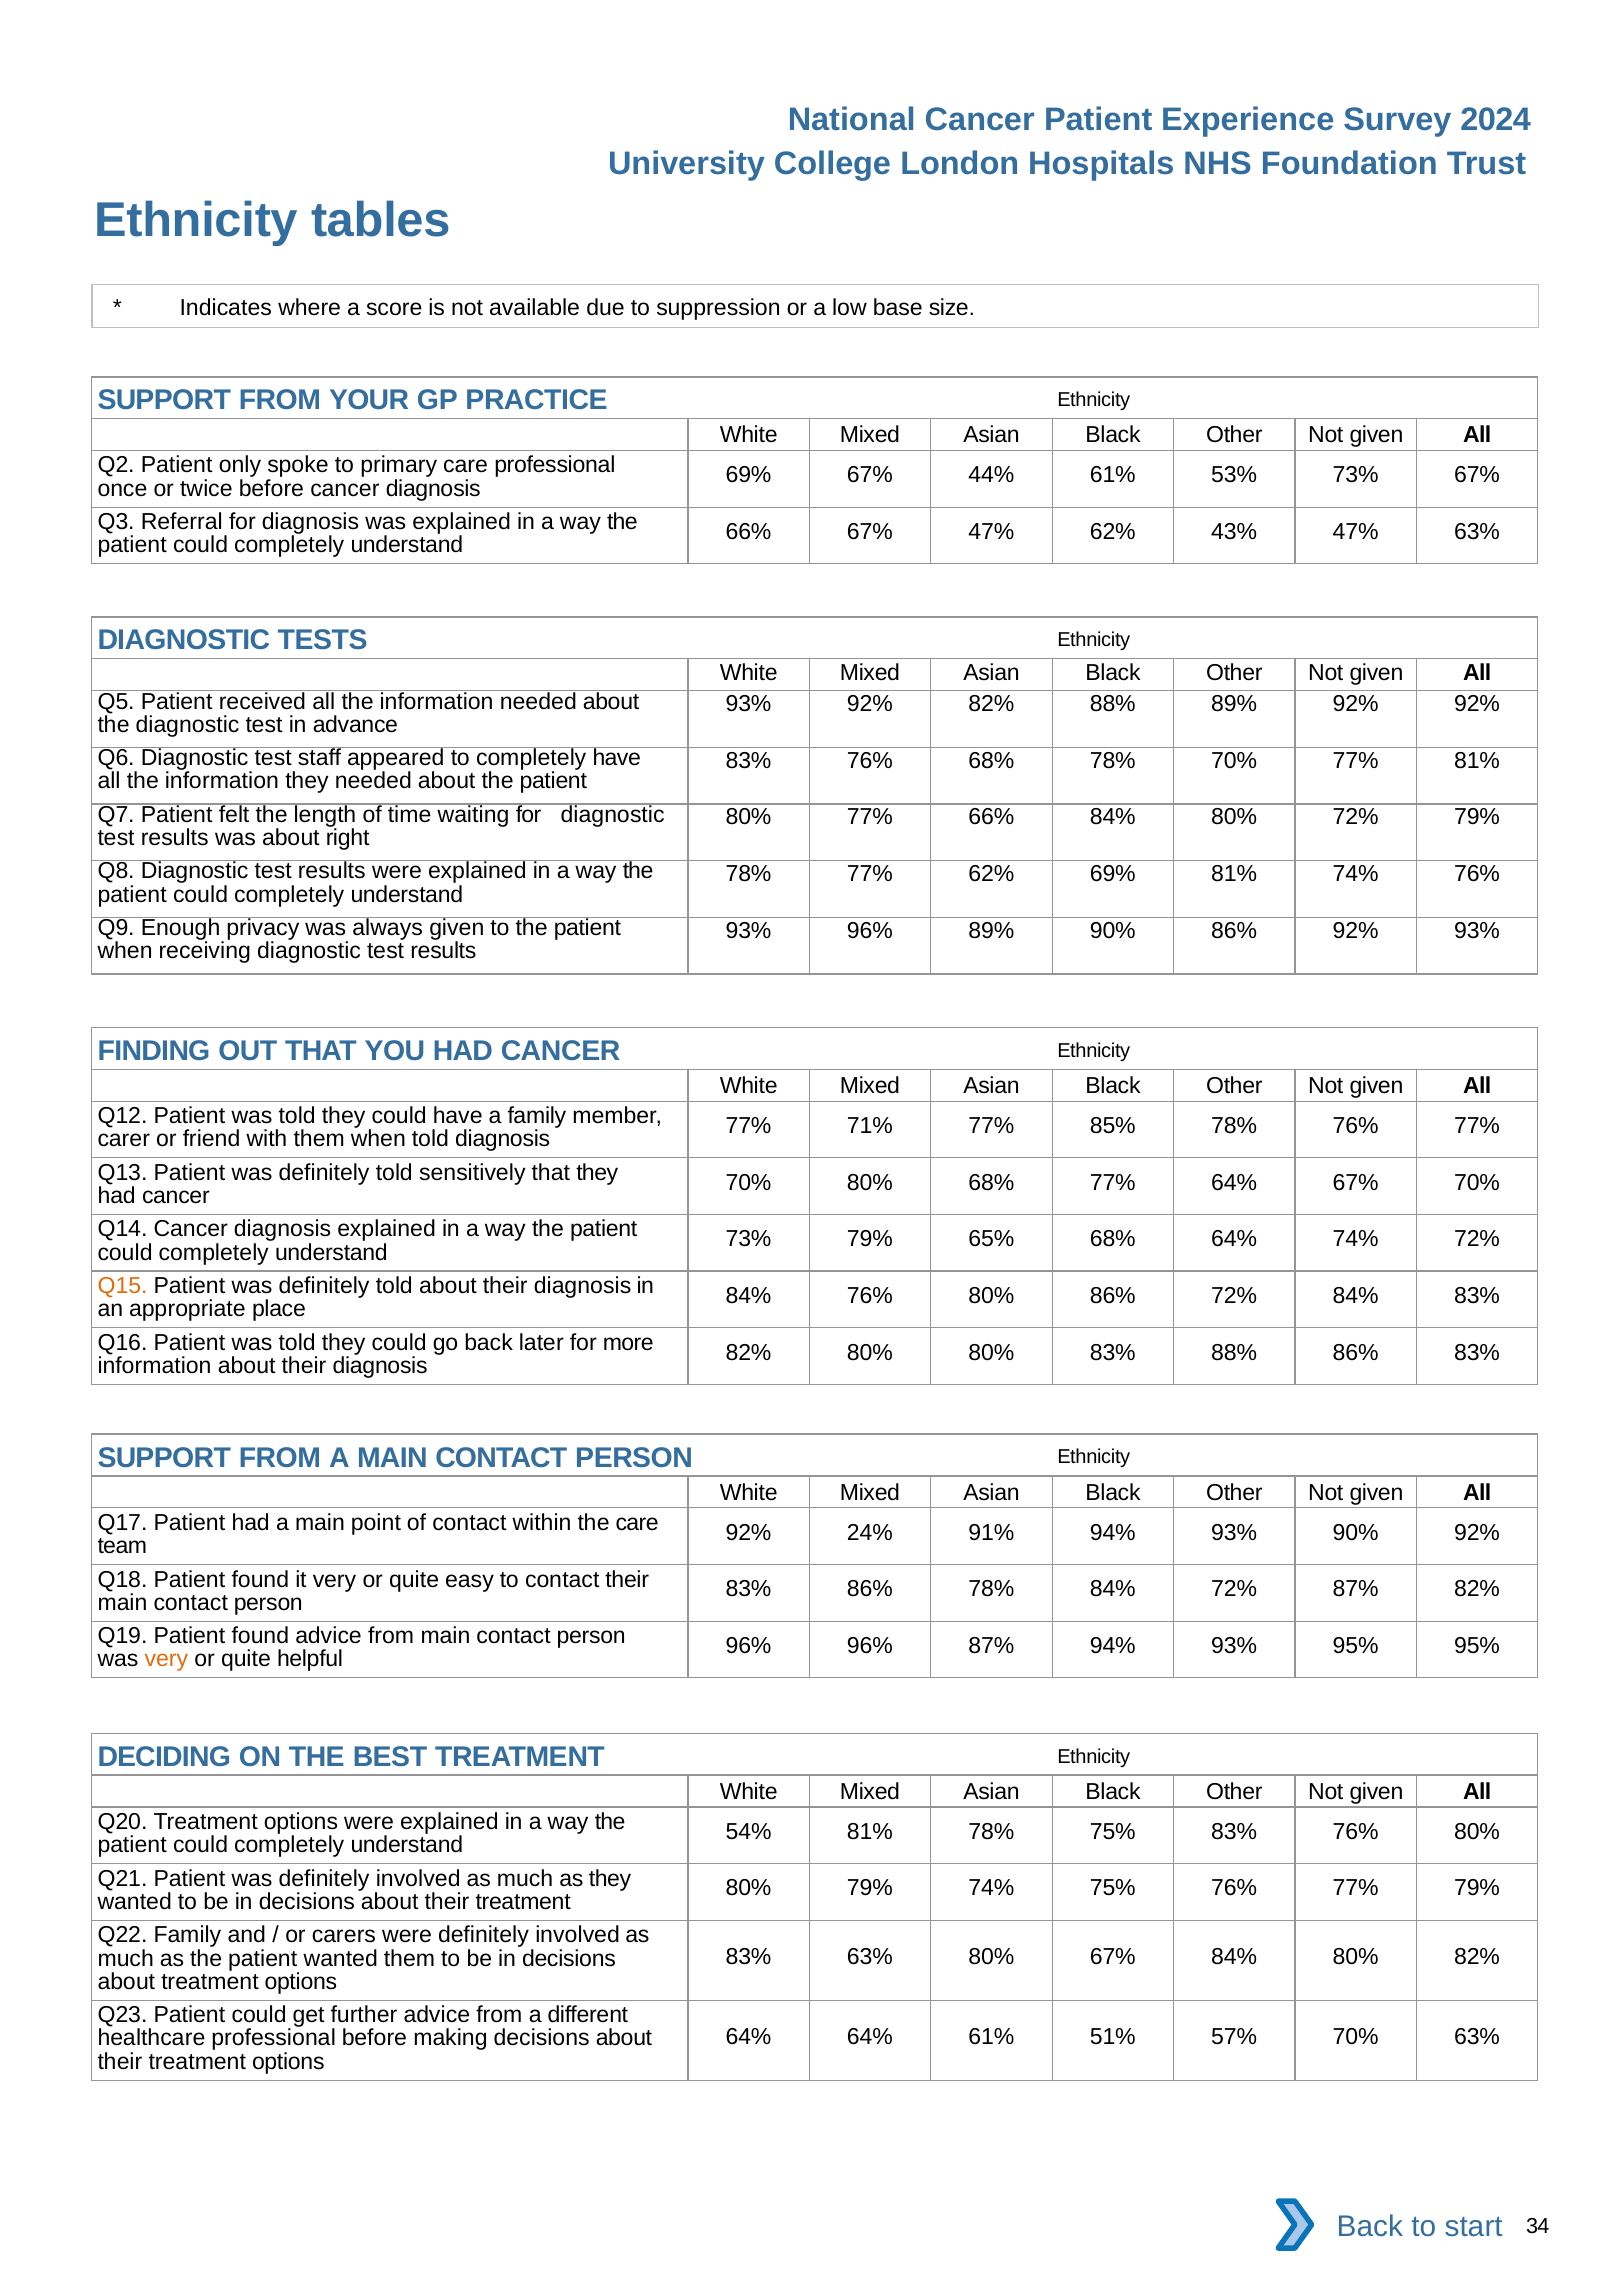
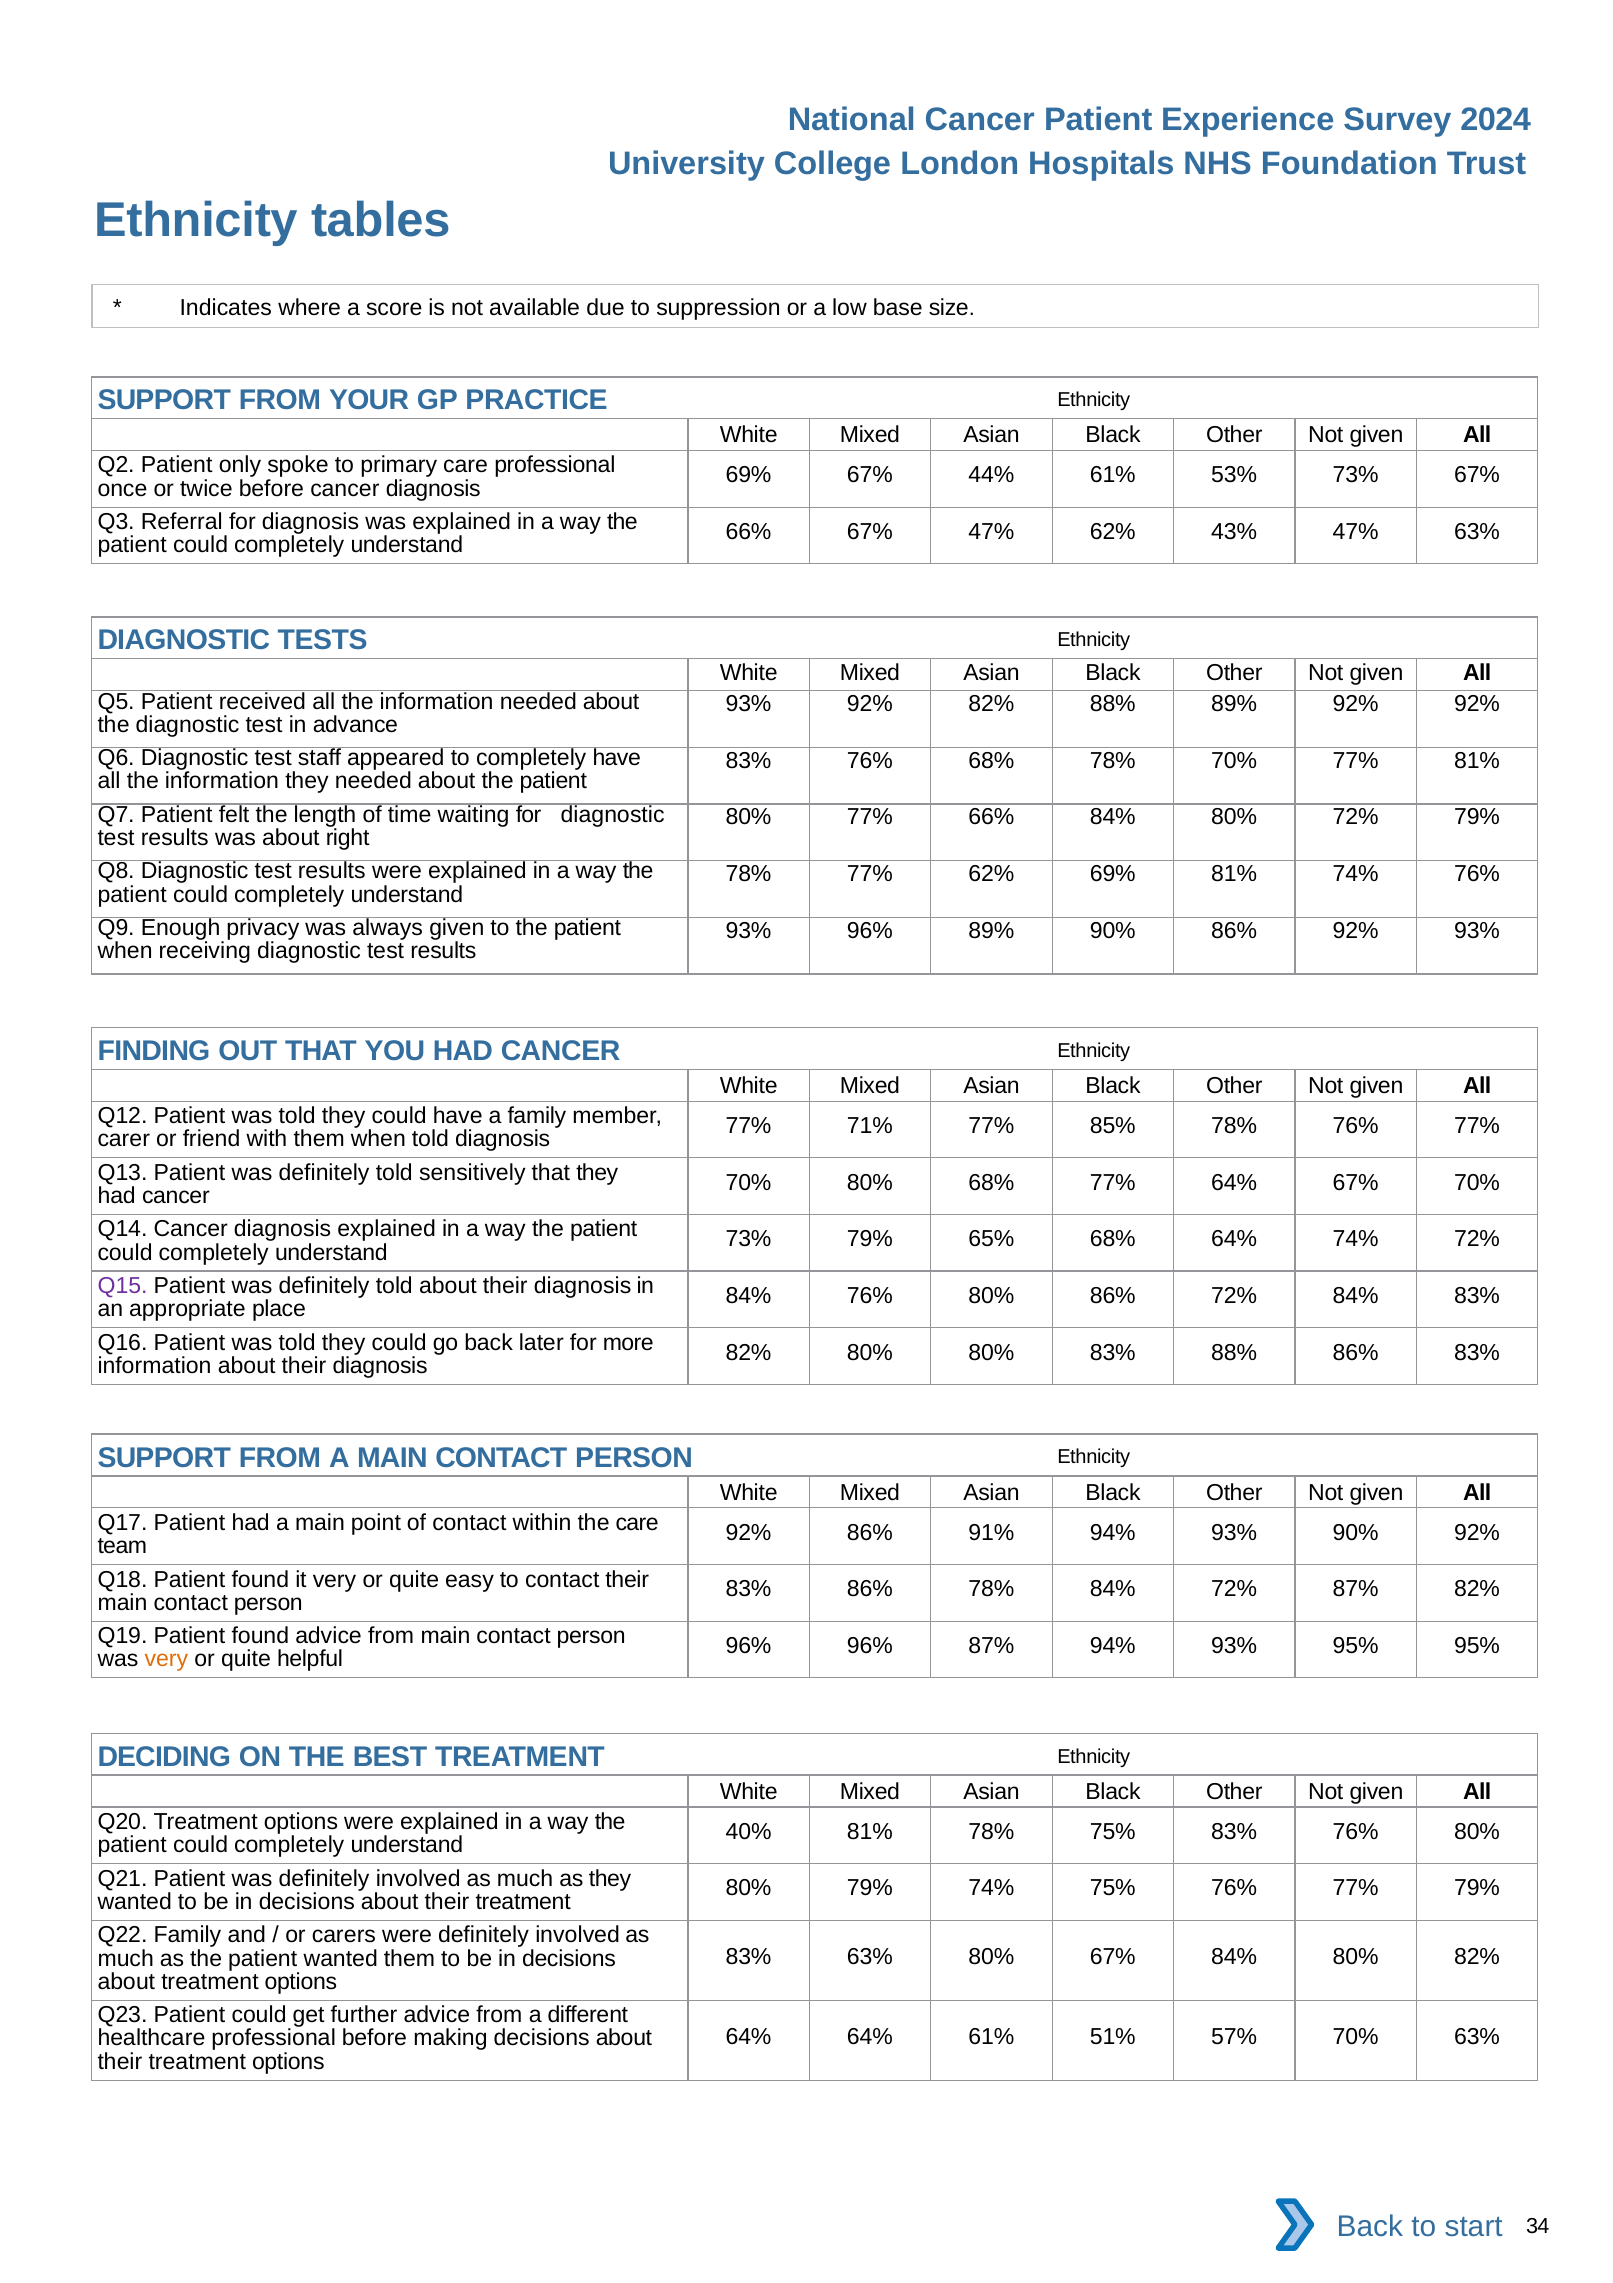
Q15 colour: orange -> purple
92% 24%: 24% -> 86%
54%: 54% -> 40%
